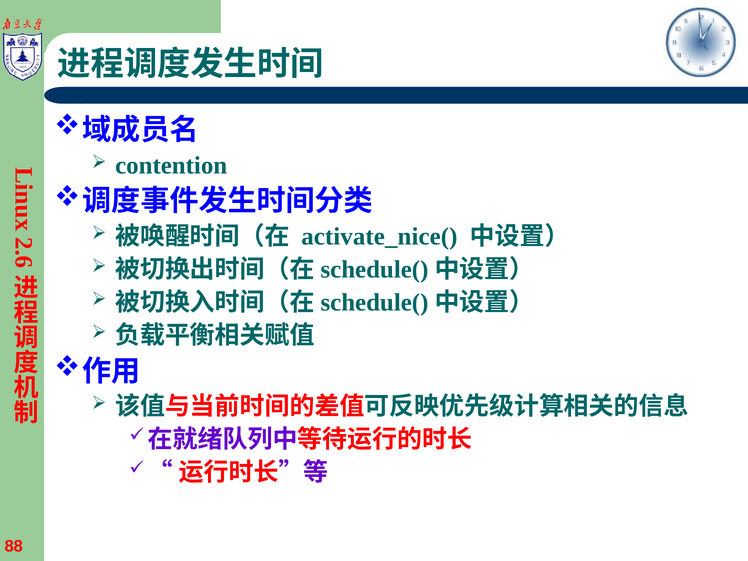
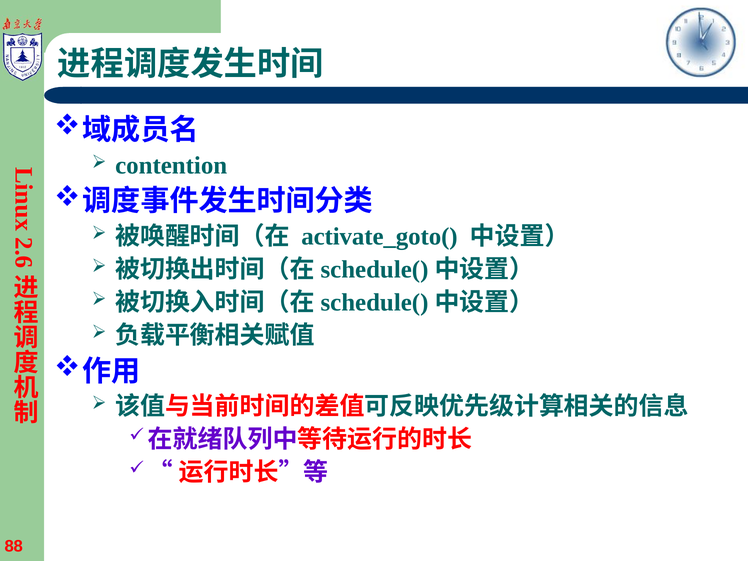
activate_nice(: activate_nice( -> activate_goto(
